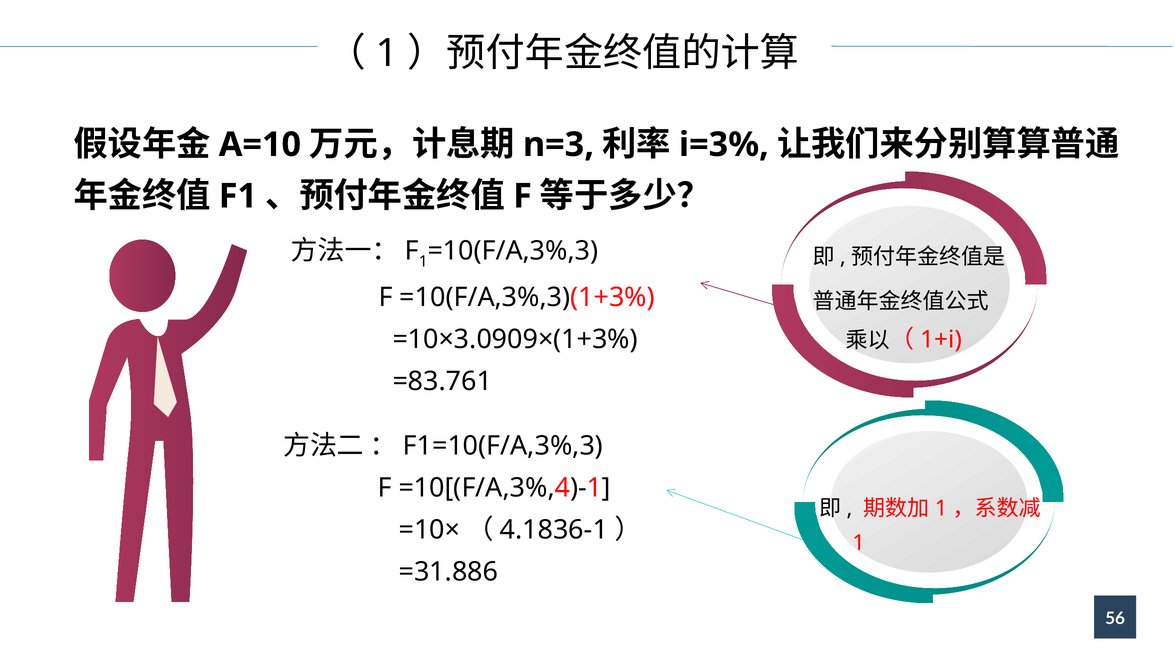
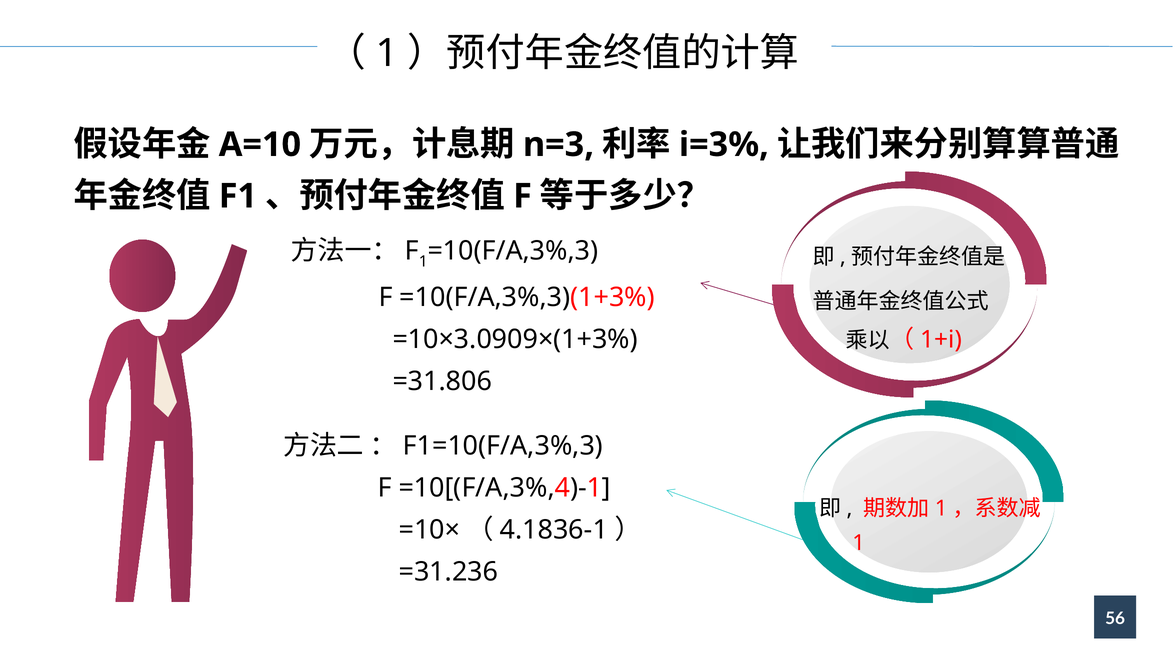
=83.761: =83.761 -> =31.806
=31.886: =31.886 -> =31.236
